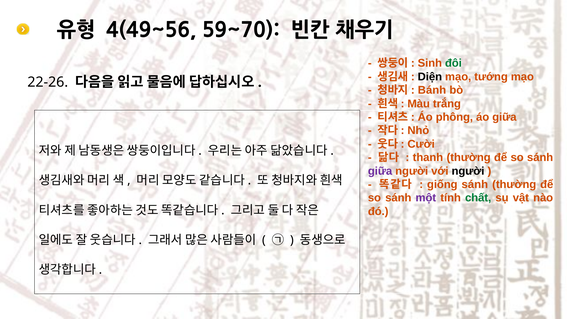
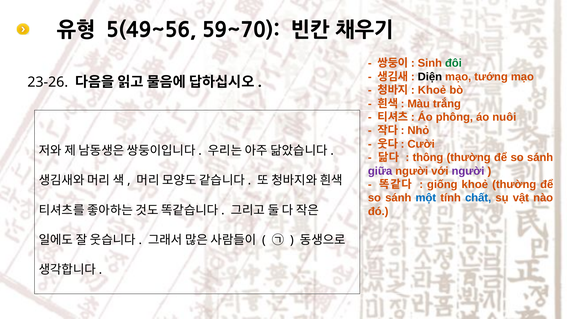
4(49~56: 4(49~56 -> 5(49~56
22-26: 22-26 -> 23-26
Bánh at (432, 90): Bánh -> Khoẻ
áo giữa: giữa -> nuôi
thanh: thanh -> thông
người at (468, 171) colour: black -> purple
giống sánh: sánh -> khoẻ
một colour: purple -> blue
chất colour: green -> blue
